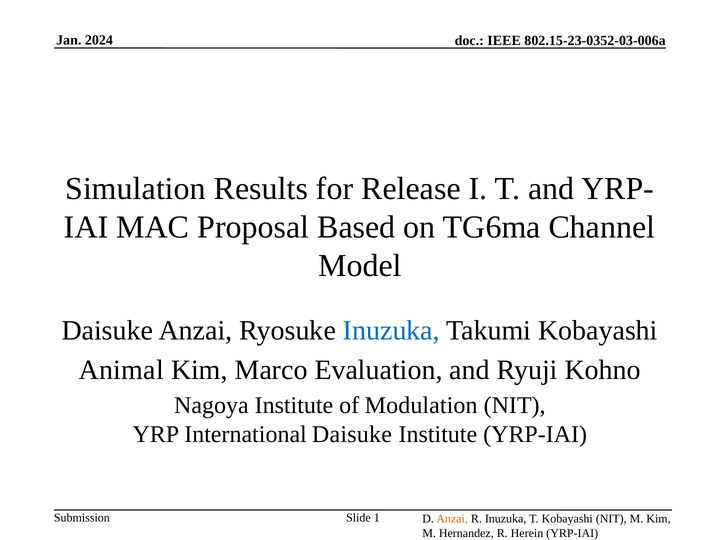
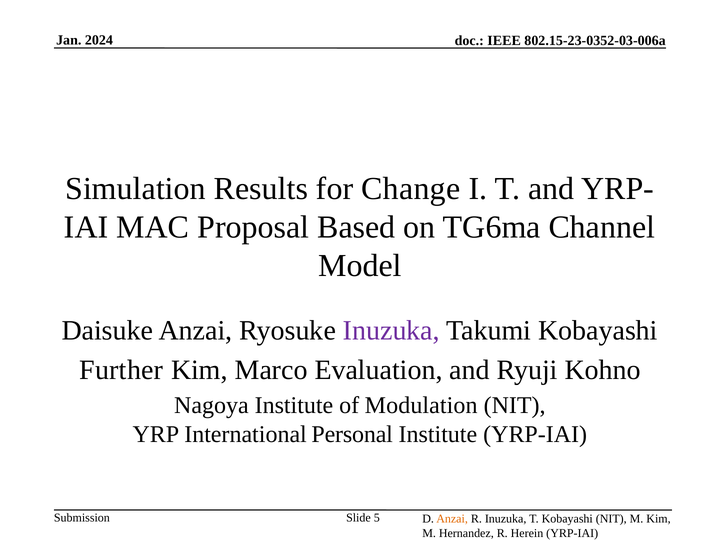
Release: Release -> Change
Inuzuka at (391, 331) colour: blue -> purple
Animal: Animal -> Further
International Daisuke: Daisuke -> Personal
1: 1 -> 5
